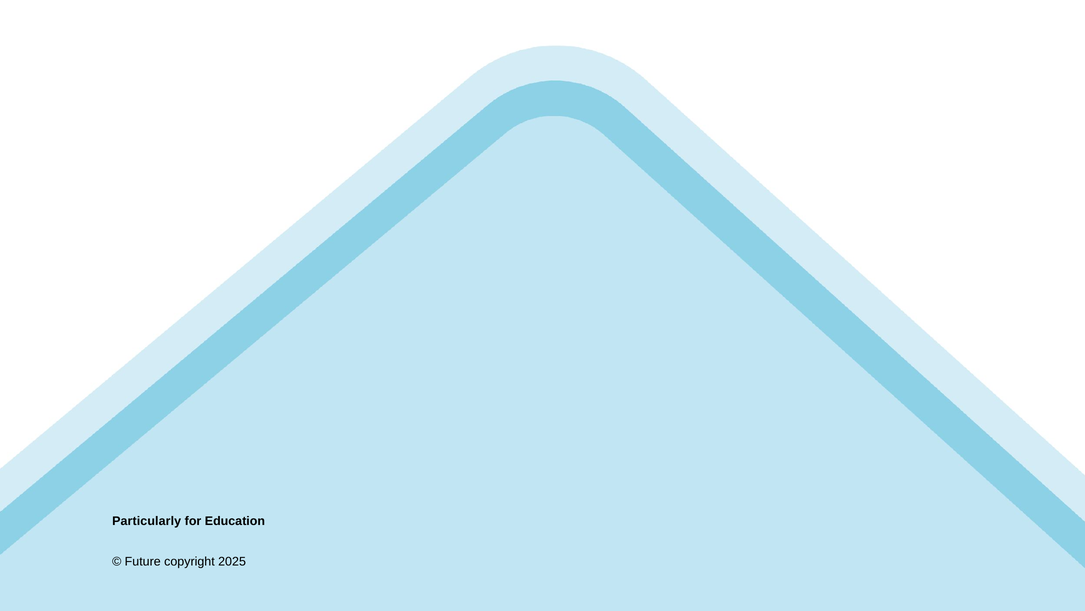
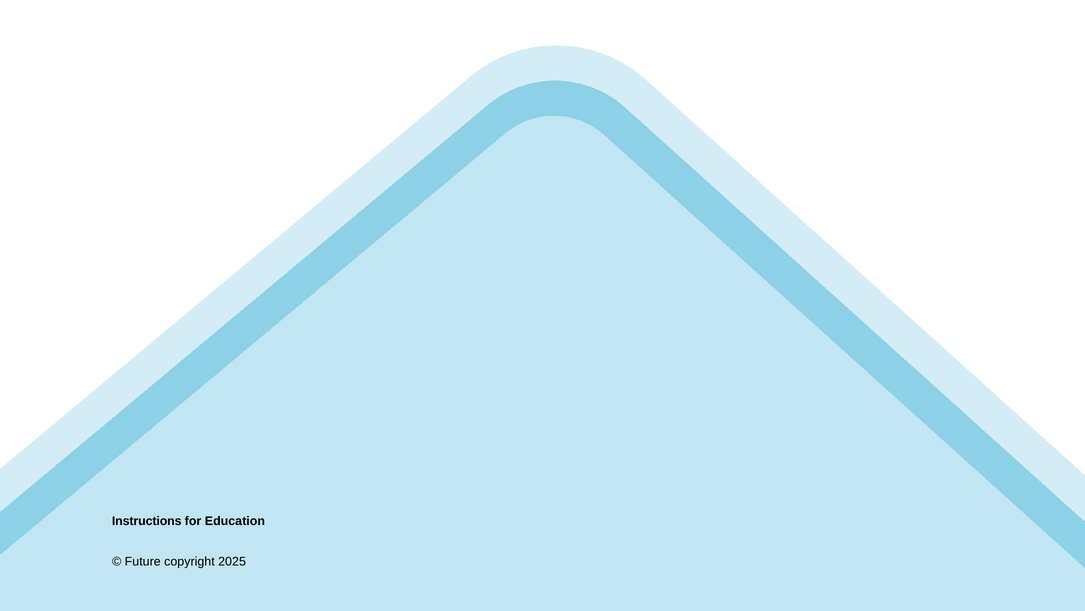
Particularly: Particularly -> Instructions
